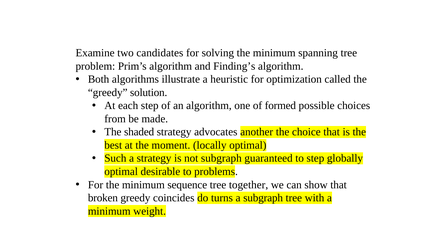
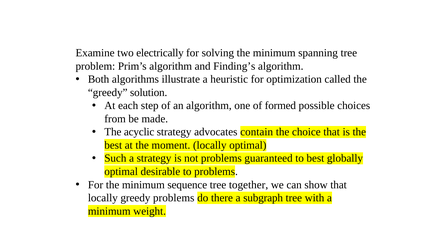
candidates: candidates -> electrically
shaded: shaded -> acyclic
another: another -> contain
not subgraph: subgraph -> problems
to step: step -> best
broken at (103, 198): broken -> locally
greedy coincides: coincides -> problems
turns: turns -> there
